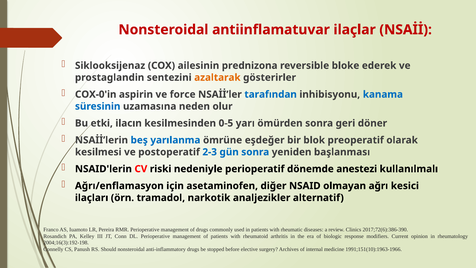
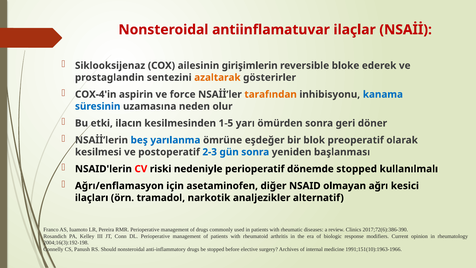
prednizona: prednizona -> girişimlerin
COX-0'in: COX-0'in -> COX-4'in
tarafından colour: blue -> orange
0-5: 0-5 -> 1-5
dönemde anestezi: anestezi -> stopped
